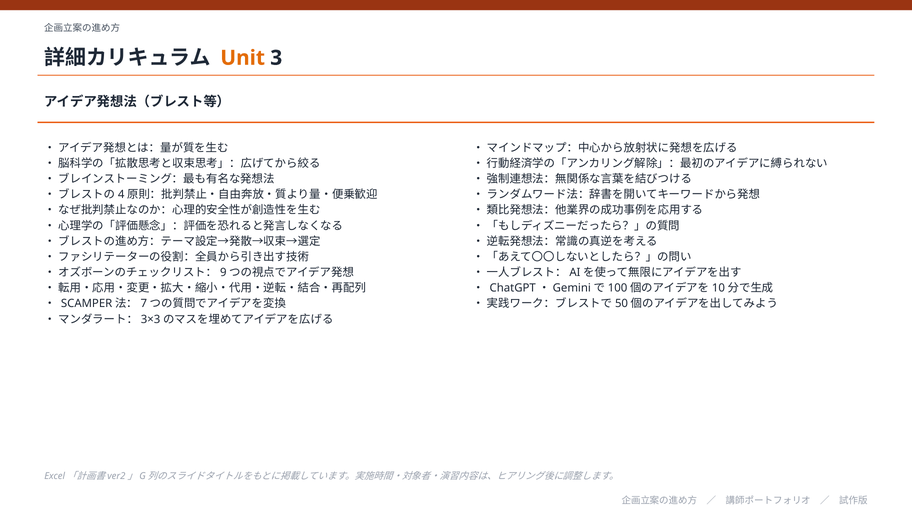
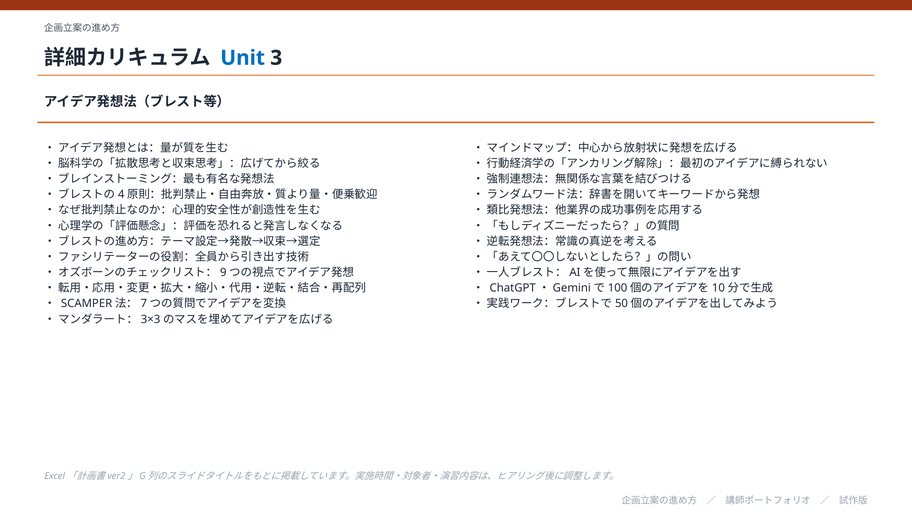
Unit colour: orange -> blue
